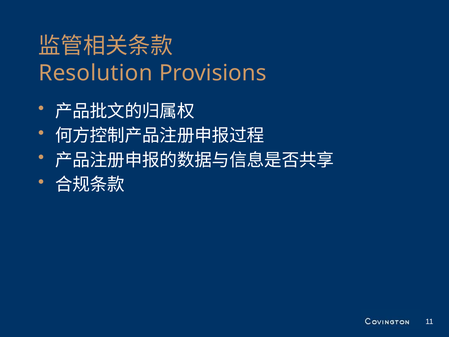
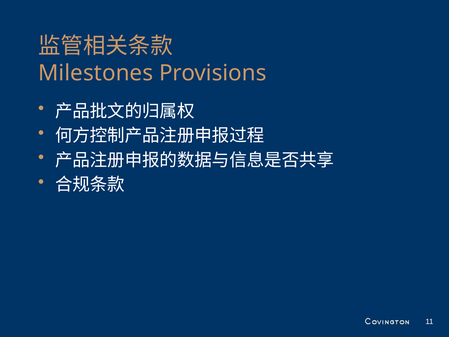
Resolution: Resolution -> Milestones
